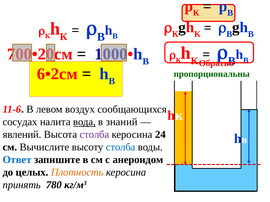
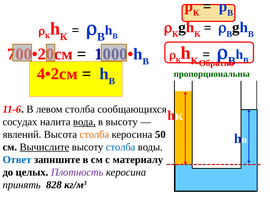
6•2см: 6•2см -> 4•2см
левом воздух: воздух -> столба
в знаний: знаний -> высоту
столба at (94, 135) colour: purple -> orange
24: 24 -> 50
Вычислите underline: none -> present
анероидом: анероидом -> материалу
Плотность colour: orange -> purple
780: 780 -> 828
